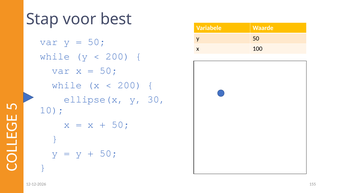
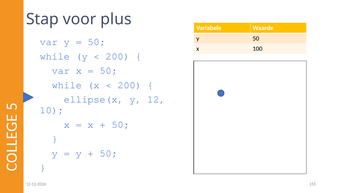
best: best -> plus
30: 30 -> 12
